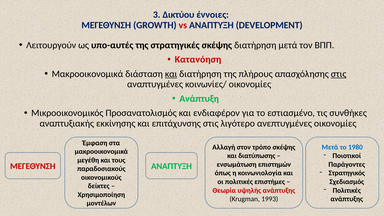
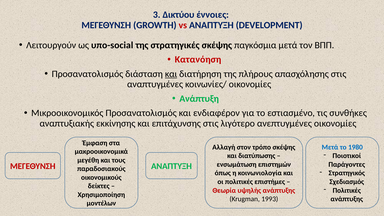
υπο-αυτές: υπο-αυτές -> υπο-social
σκέψης διατήρηση: διατήρηση -> παγκόσμια
Μακροοικονομικά at (87, 74): Μακροοικονομικά -> Προσανατολισμός
στις at (339, 74) underline: present -> none
